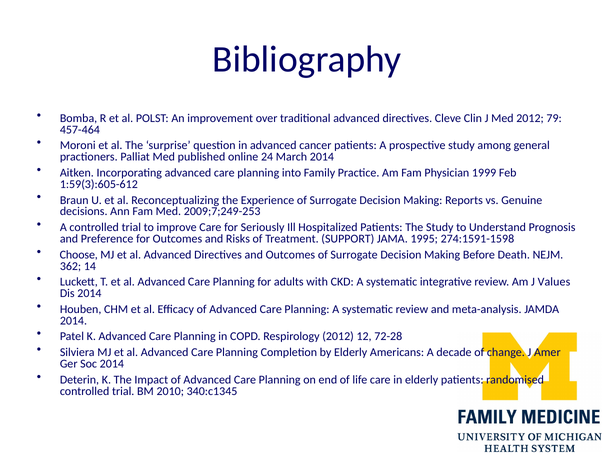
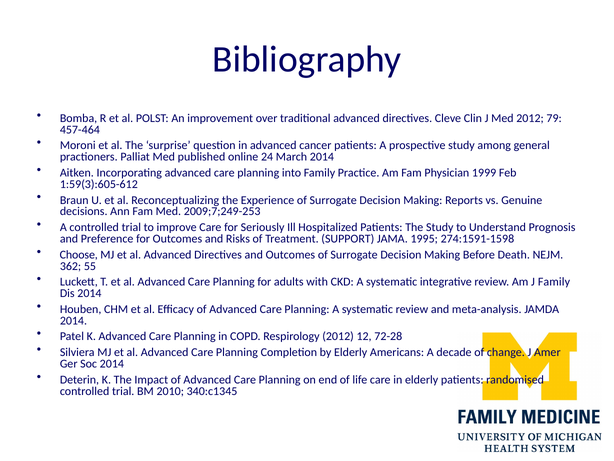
14: 14 -> 55
J Values: Values -> Family
